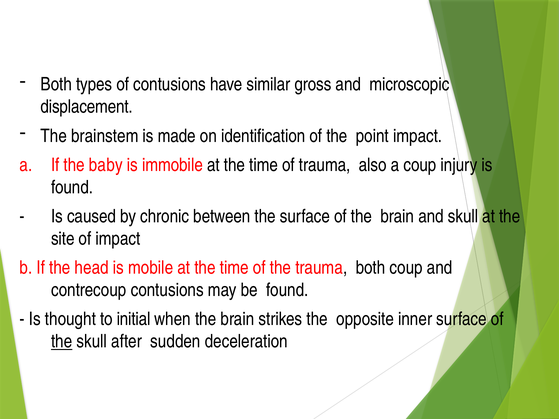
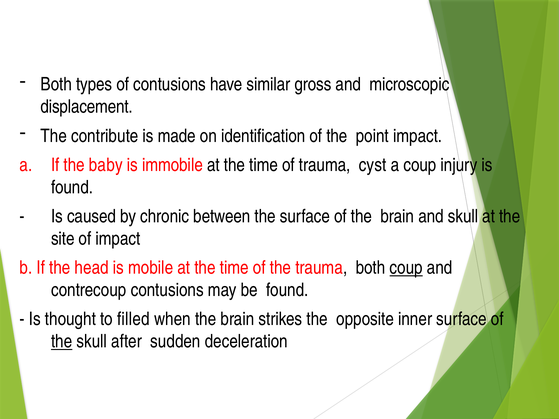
brainstem: brainstem -> contribute
also: also -> cyst
coup at (406, 268) underline: none -> present
initial: initial -> filled
